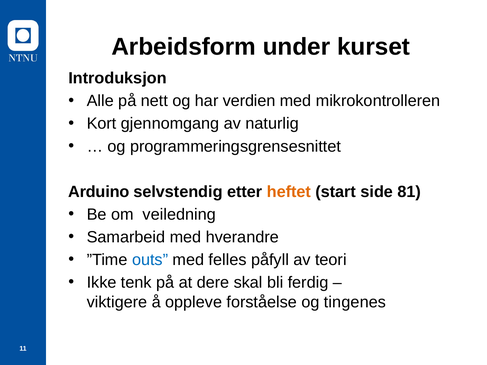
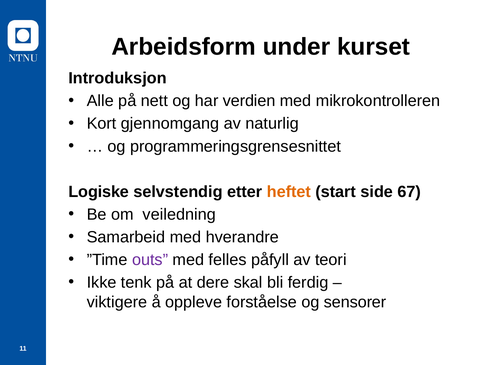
Arduino: Arduino -> Logiske
81: 81 -> 67
outs colour: blue -> purple
tingenes: tingenes -> sensorer
